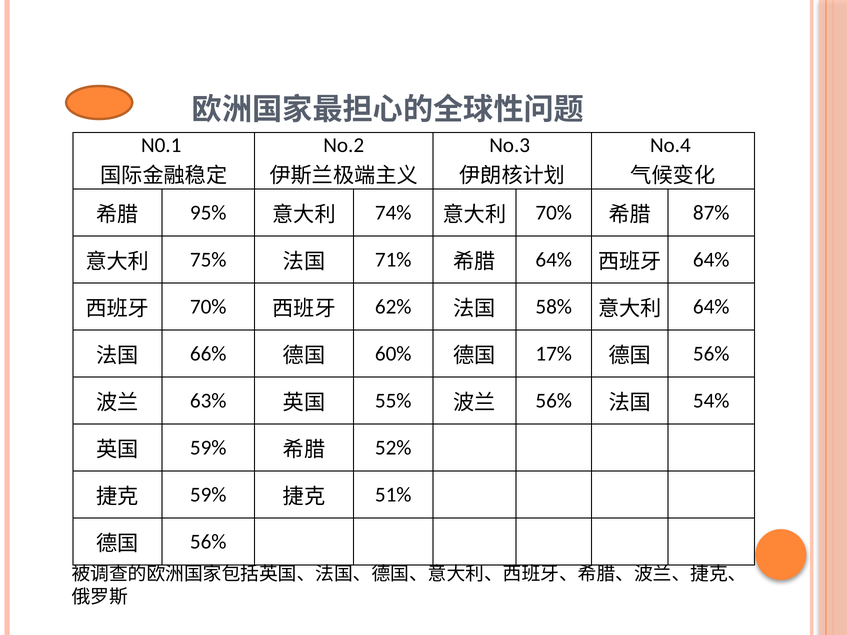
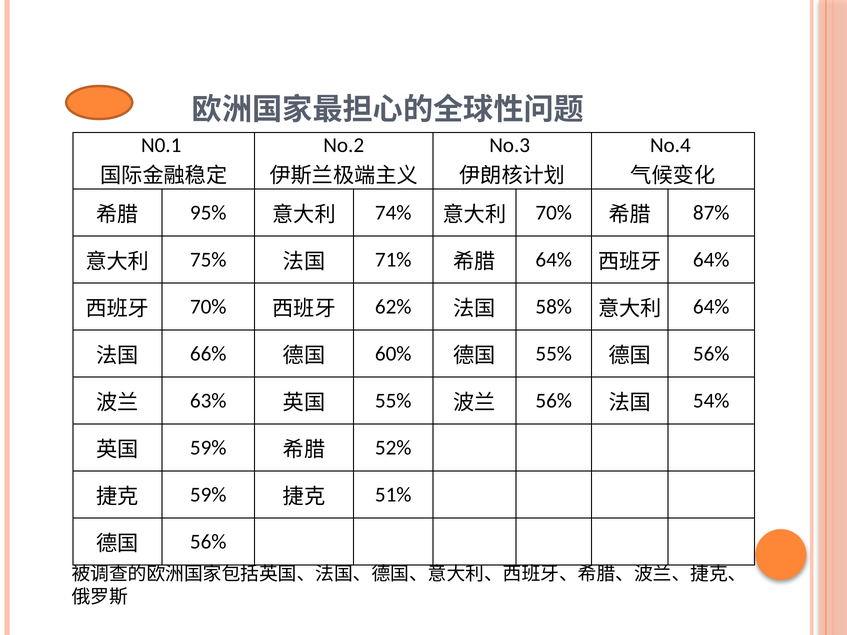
17% at (554, 354): 17% -> 55%
